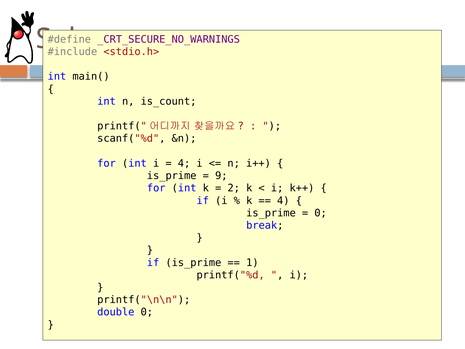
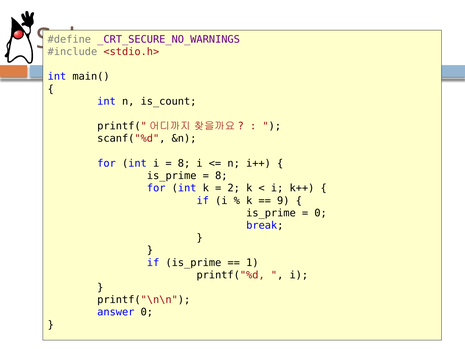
4 at (184, 163): 4 -> 8
9 at (221, 176): 9 -> 8
4 at (283, 200): 4 -> 9
double: double -> answer
